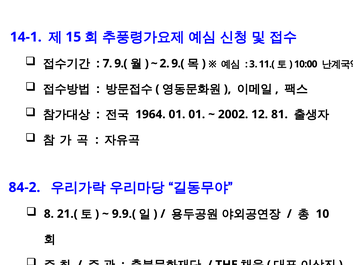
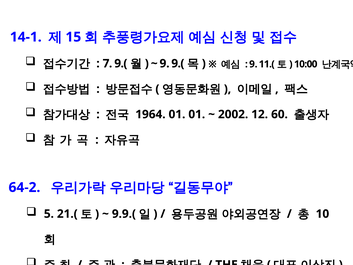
2 at (165, 63): 2 -> 9
3 at (253, 64): 3 -> 9
81: 81 -> 60
84-2: 84-2 -> 64-2
8: 8 -> 5
